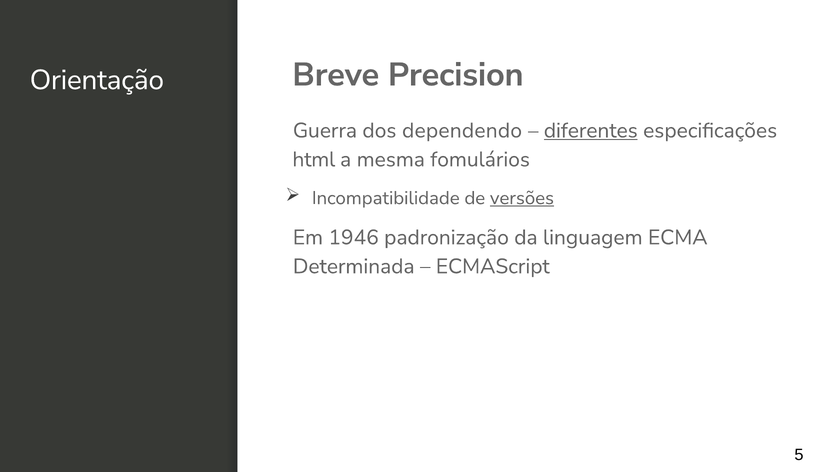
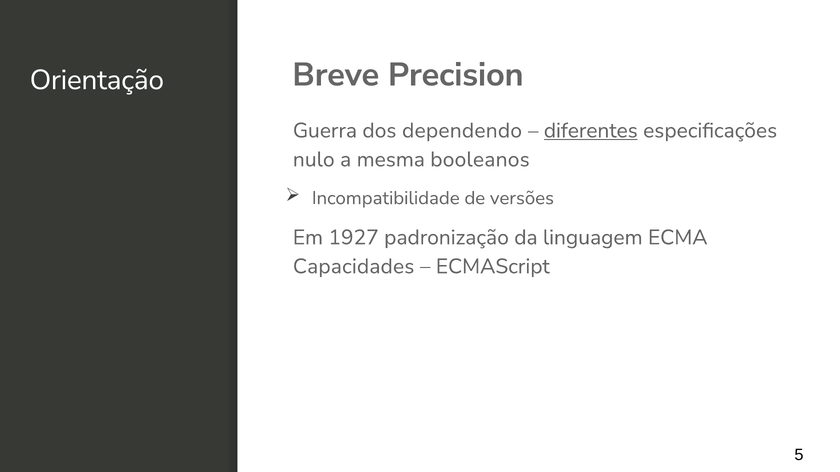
html: html -> nulo
fomulários: fomulários -> booleanos
versões underline: present -> none
1946: 1946 -> 1927
Determinada: Determinada -> Capacidades
